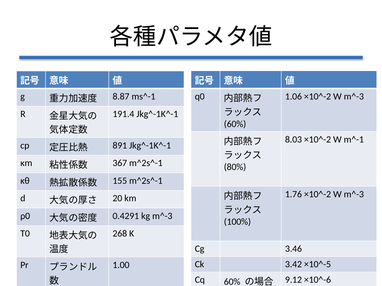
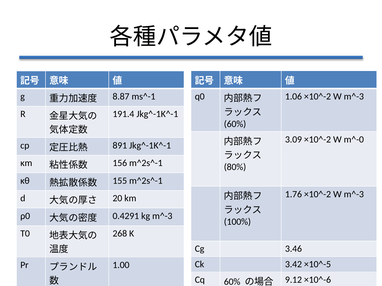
8.03: 8.03 -> 3.09
m^-1: m^-1 -> m^-0
367: 367 -> 156
